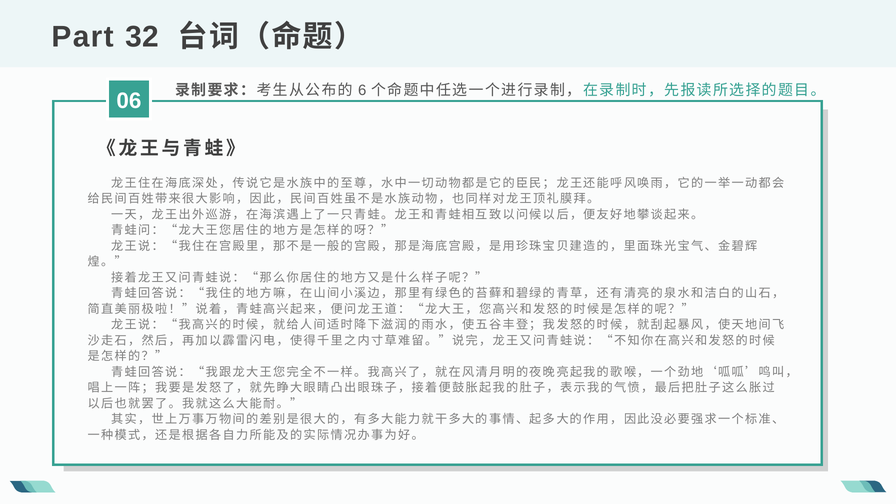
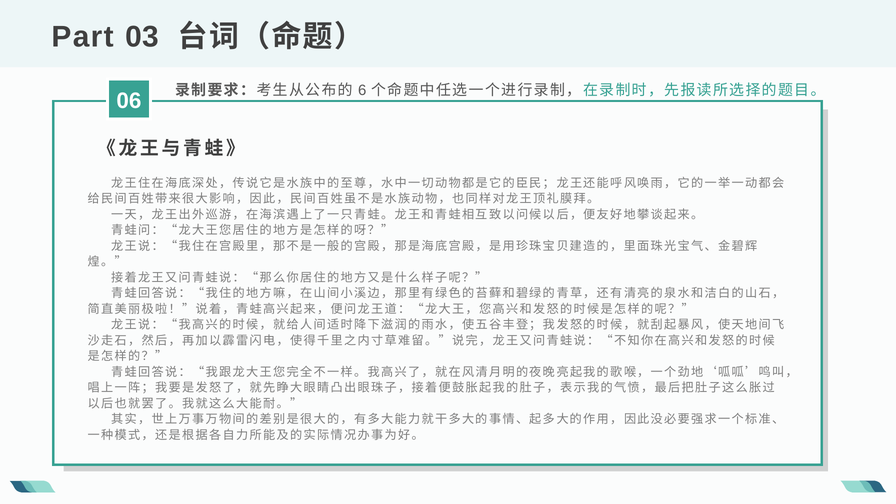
32: 32 -> 03
